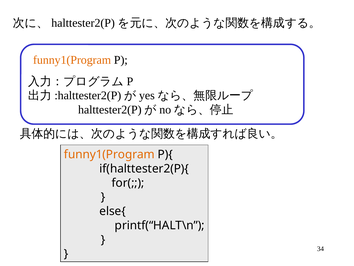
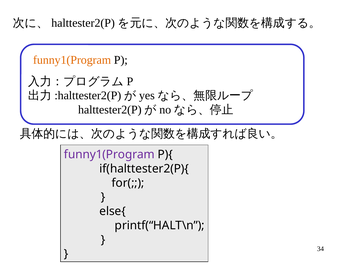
funny1(Program at (109, 154) colour: orange -> purple
